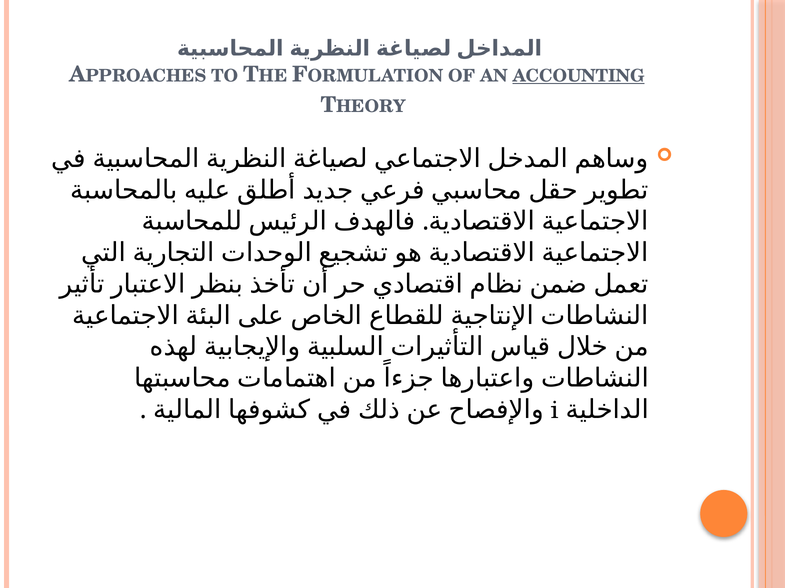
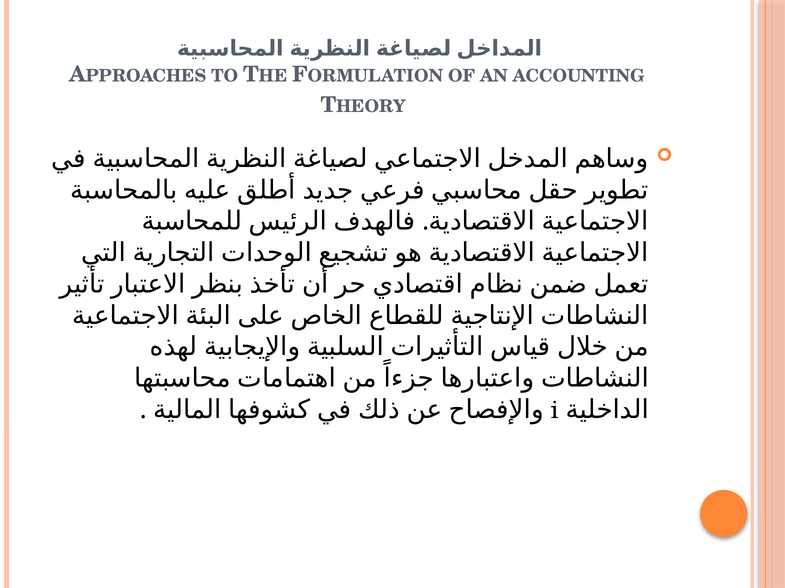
ACCOUNTING underline: present -> none
